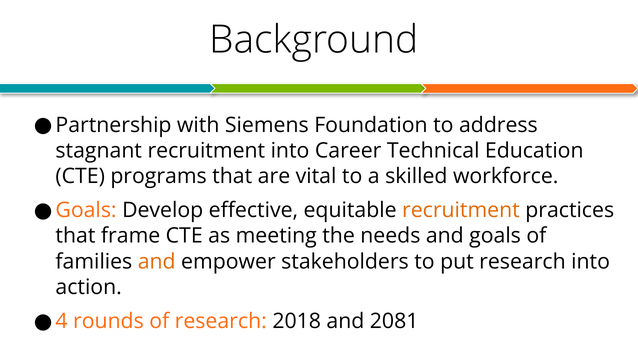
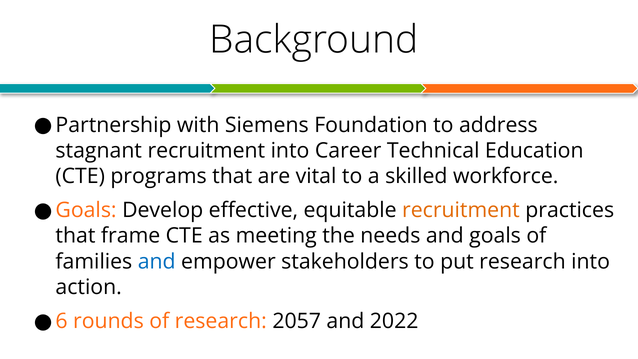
and at (157, 261) colour: orange -> blue
4: 4 -> 6
2018: 2018 -> 2057
2081: 2081 -> 2022
